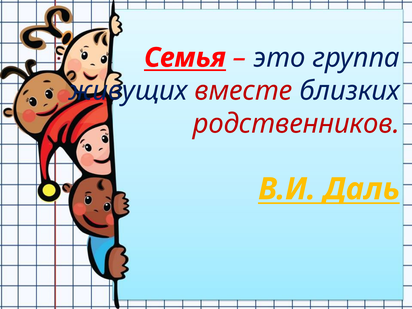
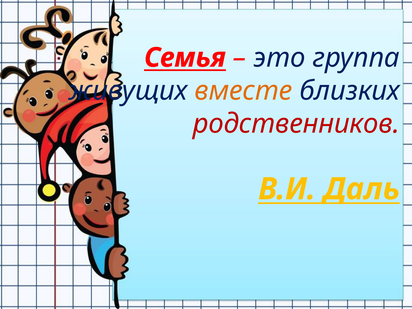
вместе colour: red -> orange
